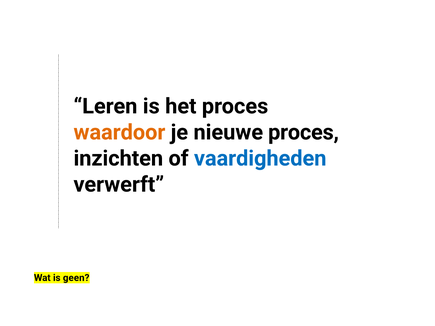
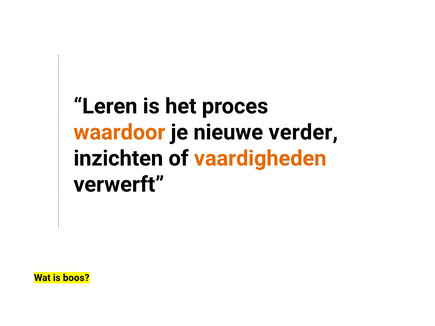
nieuwe proces: proces -> verder
vaardigheden colour: blue -> orange
geen: geen -> boos
